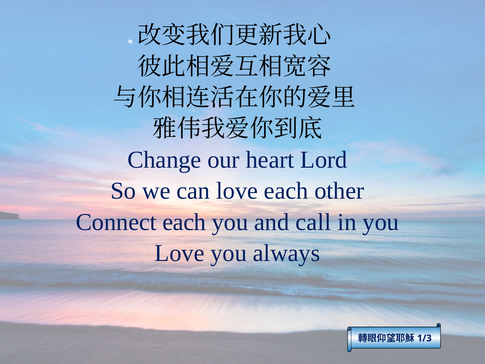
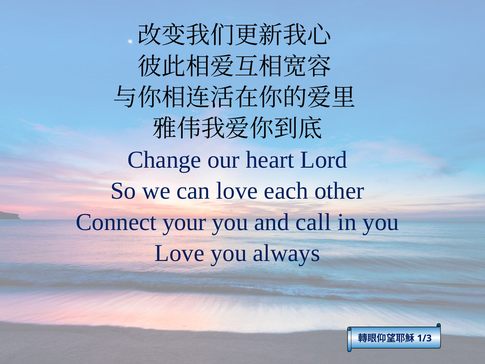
Connect each: each -> your
